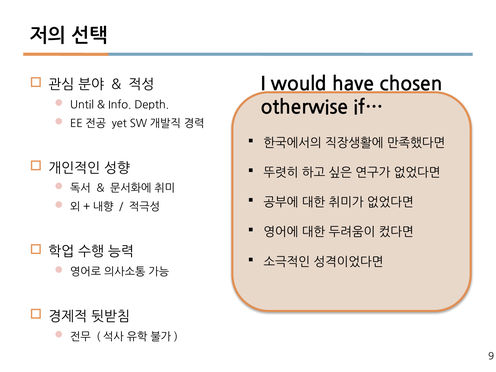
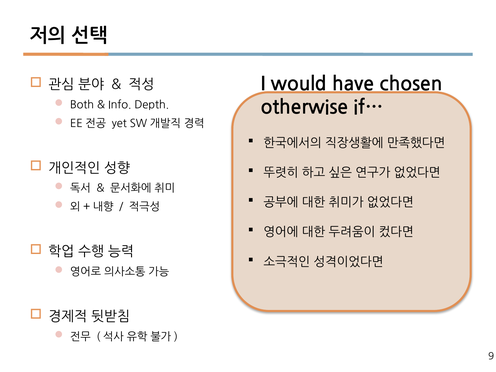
Until: Until -> Both
